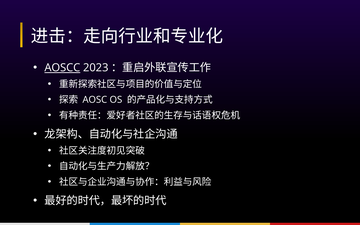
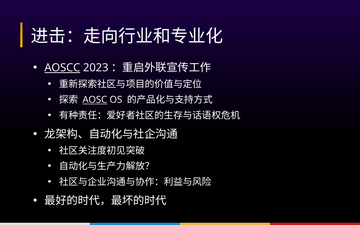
AOSC underline: none -> present
